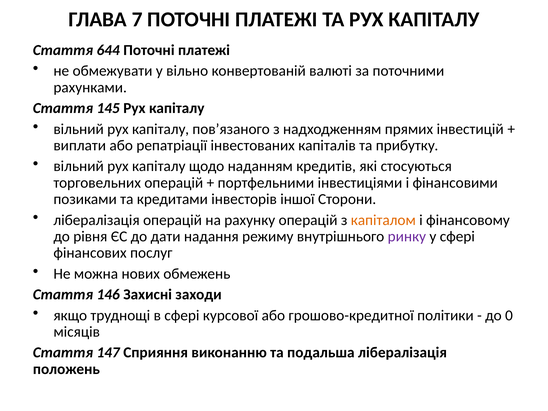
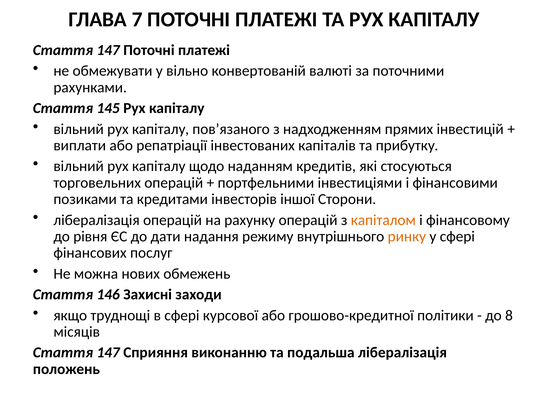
644 at (108, 50): 644 -> 147
ринку colour: purple -> orange
0: 0 -> 8
